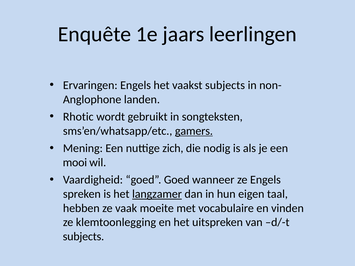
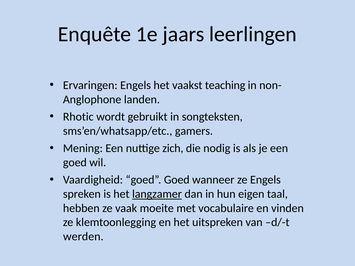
vaakst subjects: subjects -> teaching
gamers underline: present -> none
mooi at (75, 163): mooi -> goed
subjects at (83, 237): subjects -> werden
